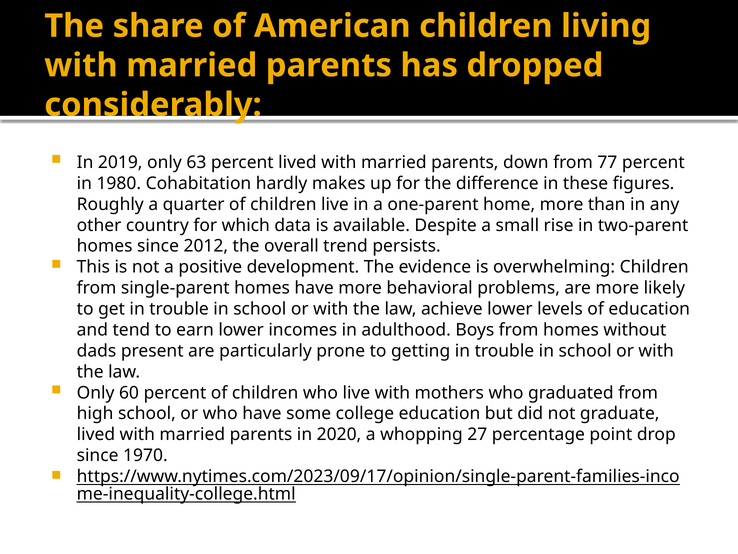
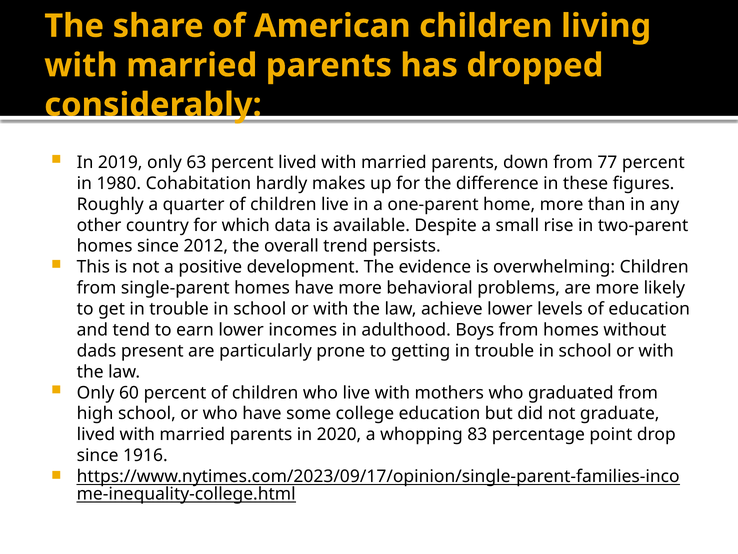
27: 27 -> 83
1970: 1970 -> 1916
